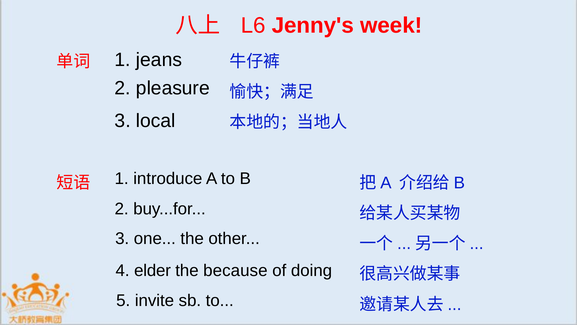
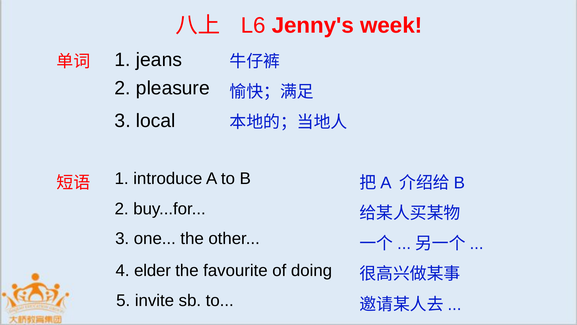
because: because -> favourite
